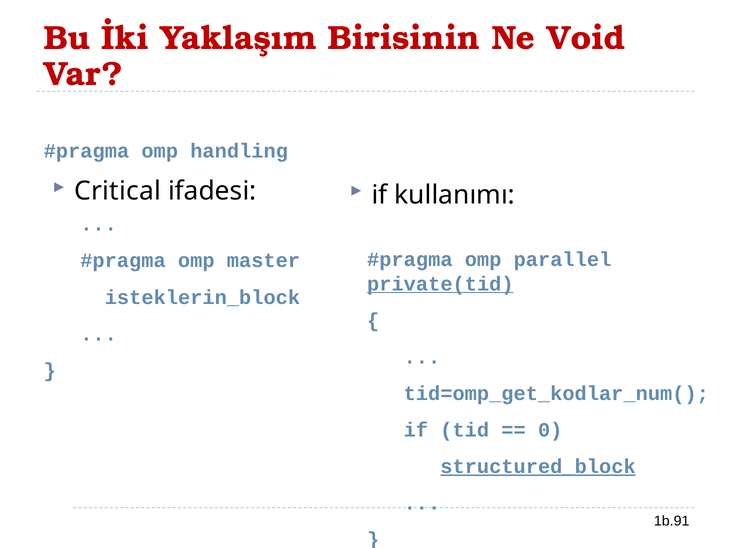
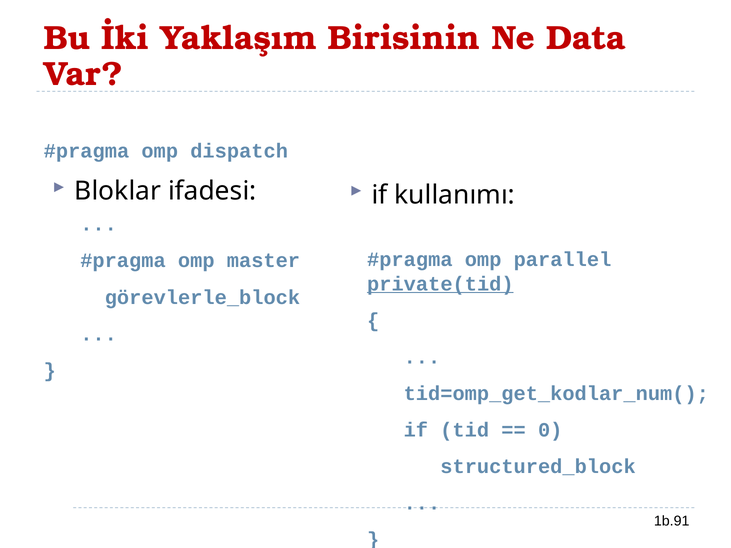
Void: Void -> Data
handling: handling -> dispatch
Critical: Critical -> Bloklar
isteklerin_block: isteklerin_block -> görevlerle_block
structured_block underline: present -> none
